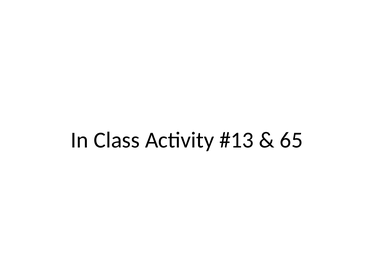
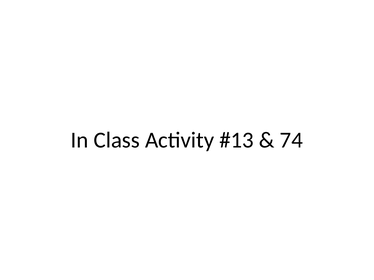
65: 65 -> 74
